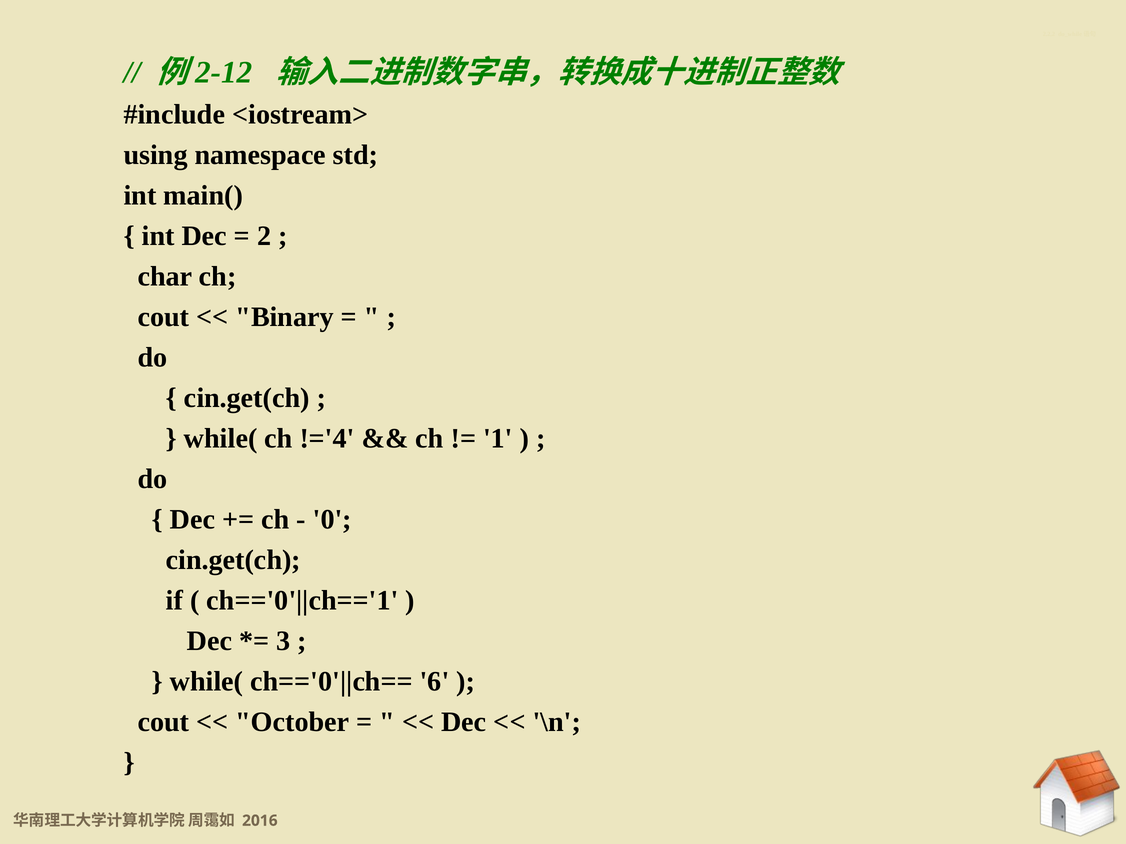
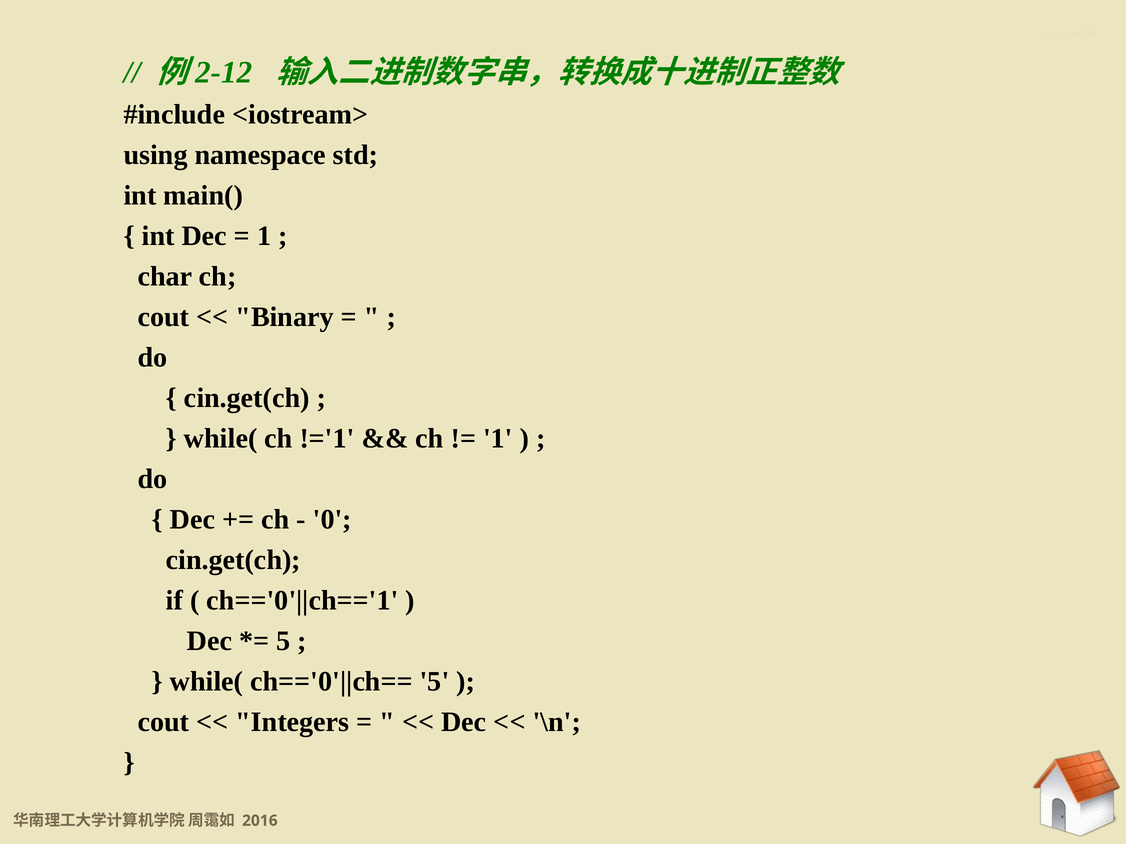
2 at (264, 236): 2 -> 1
!='4: !='4 -> !='1
3 at (283, 641): 3 -> 5
6 at (435, 682): 6 -> 5
October: October -> Integers
